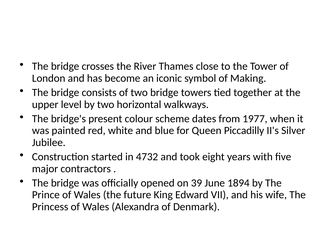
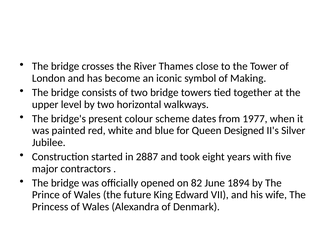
Piccadilly: Piccadilly -> Designed
4732: 4732 -> 2887
39: 39 -> 82
